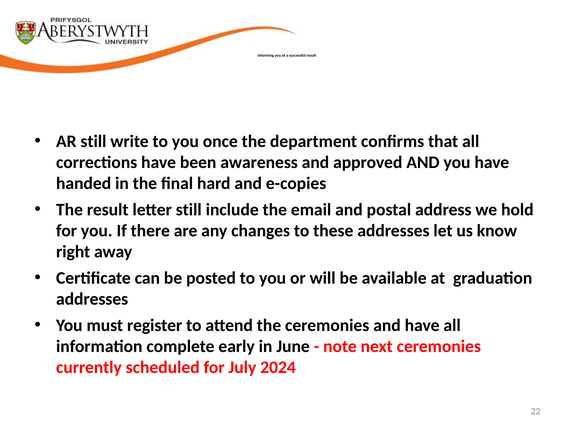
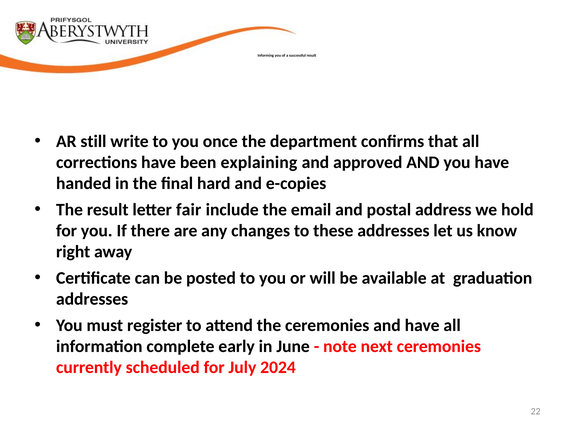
awareness: awareness -> explaining
letter still: still -> fair
